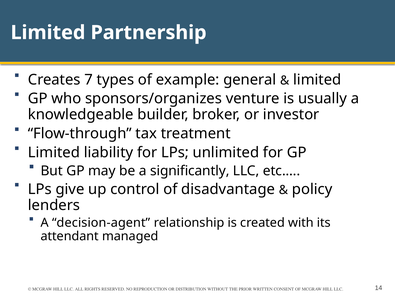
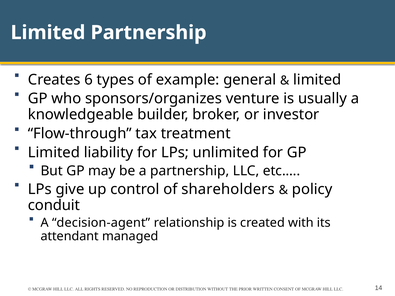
7: 7 -> 6
a significantly: significantly -> partnership
disadvantage: disadvantage -> shareholders
lenders: lenders -> conduit
